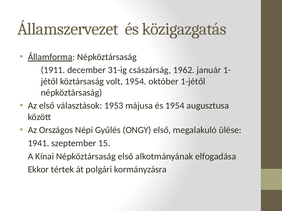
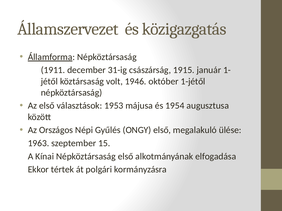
1962: 1962 -> 1915
volt 1954: 1954 -> 1946
1941: 1941 -> 1963
